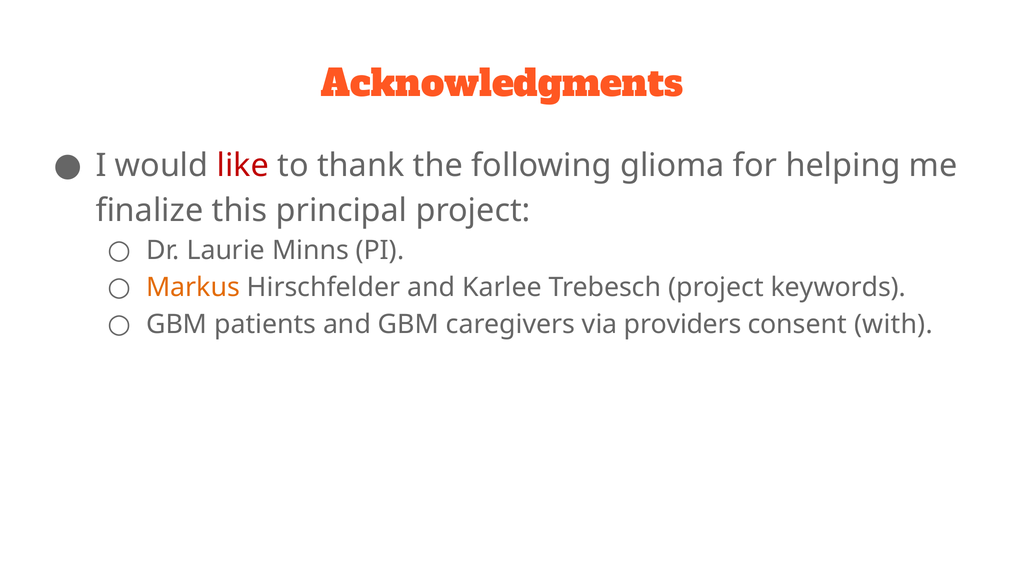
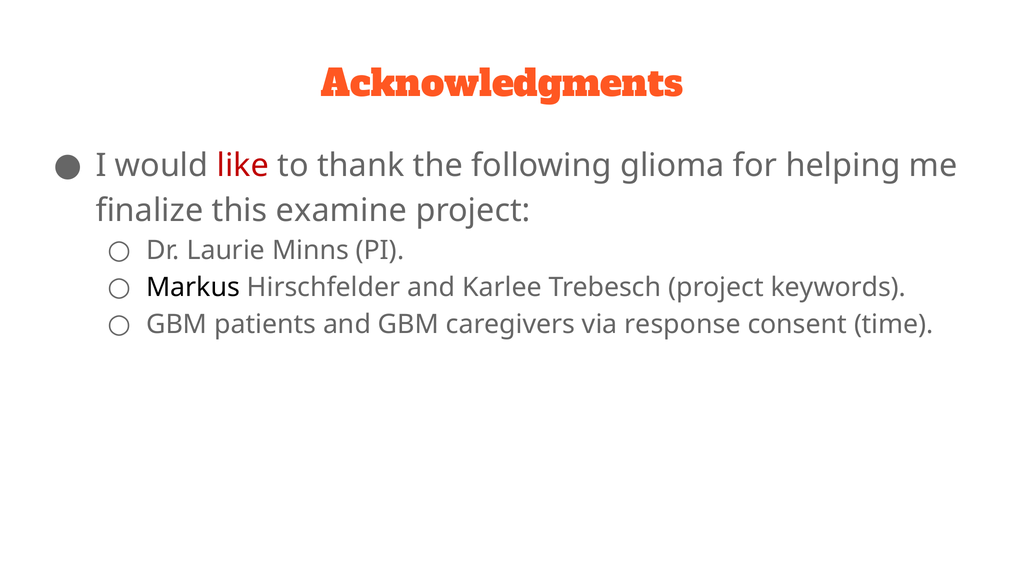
principal: principal -> examine
Markus colour: orange -> black
providers: providers -> response
with: with -> time
